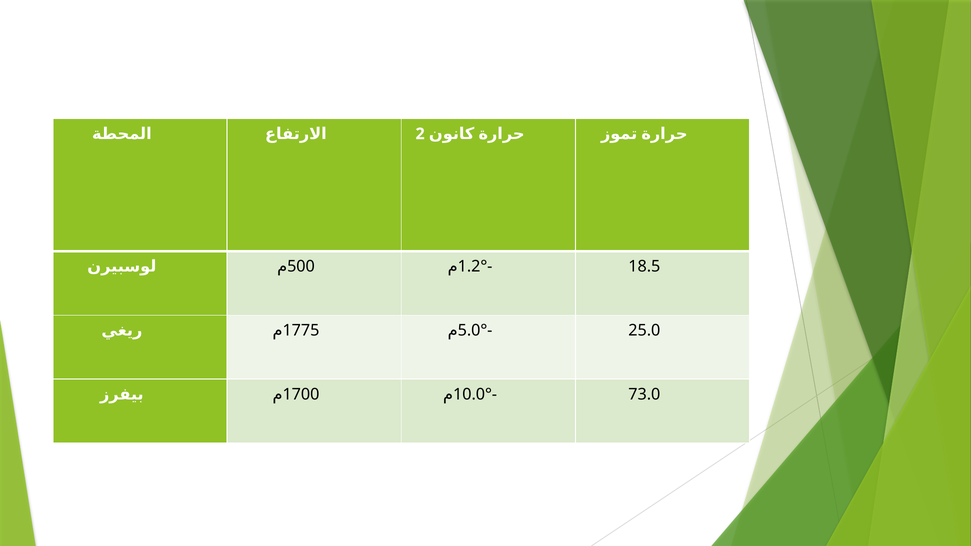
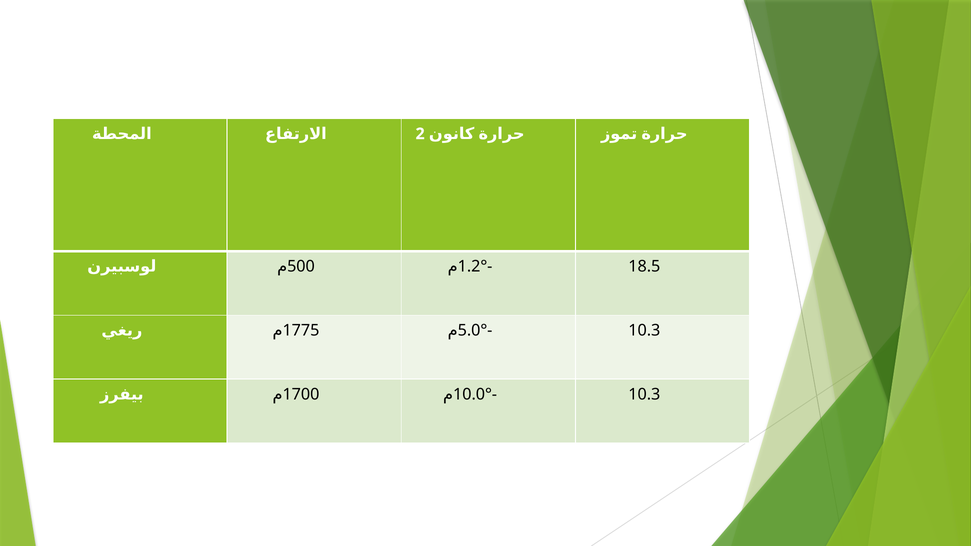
25.0 at (644, 330): 25.0 -> 10.3
73.0 at (644, 394): 73.0 -> 10.3
